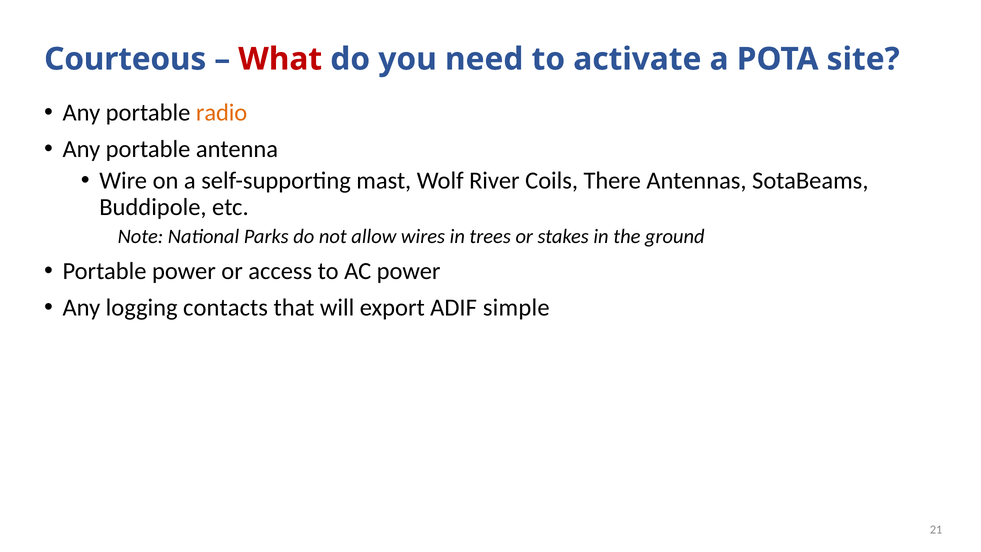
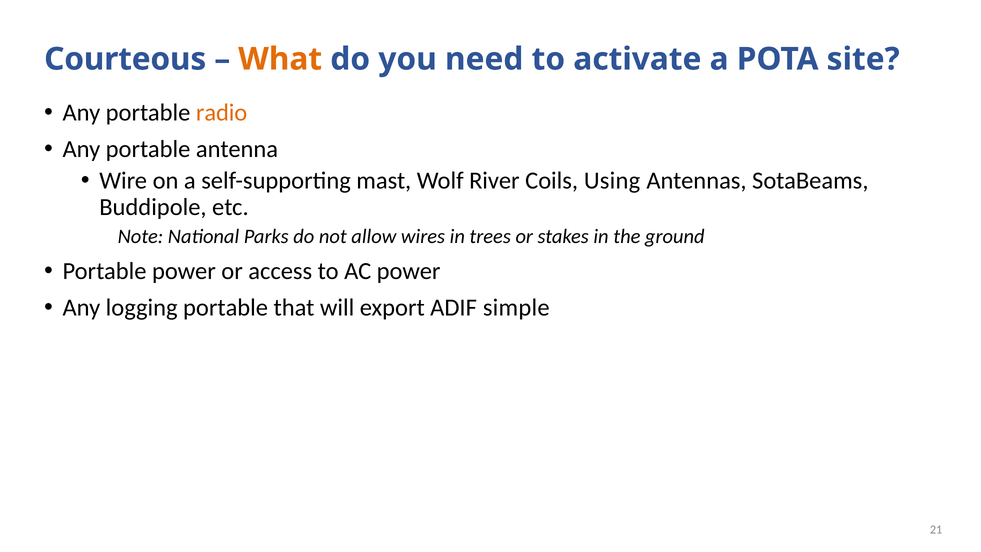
What colour: red -> orange
There: There -> Using
logging contacts: contacts -> portable
